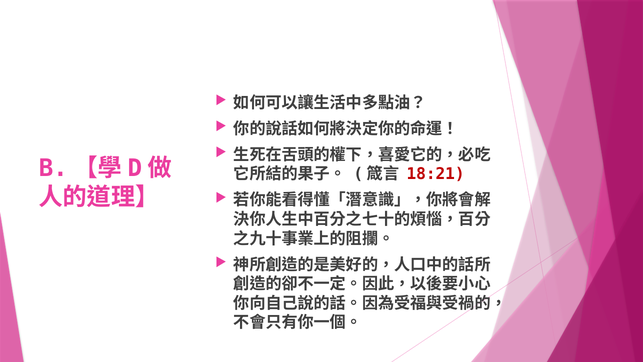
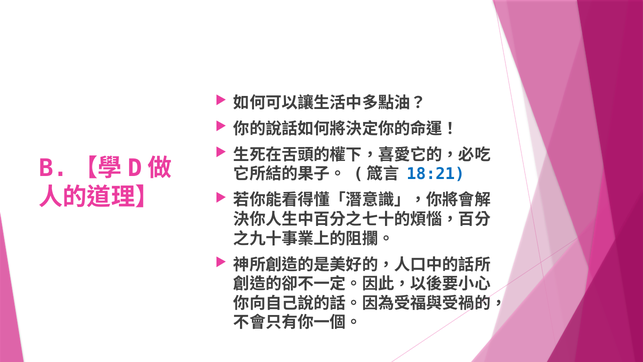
18:21 colour: red -> blue
